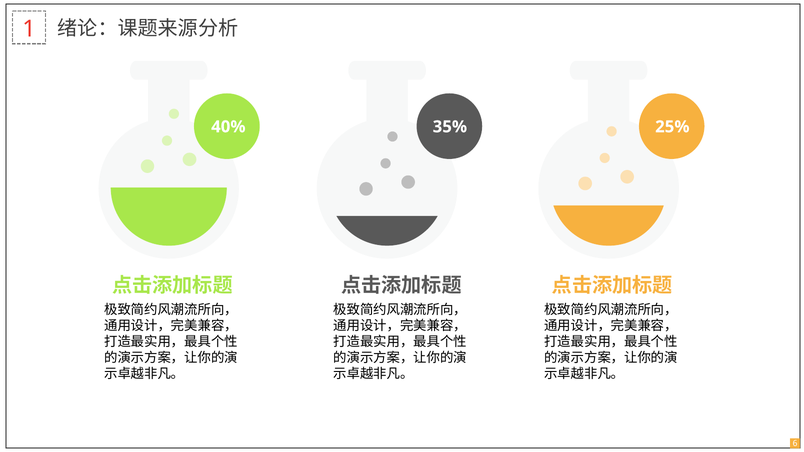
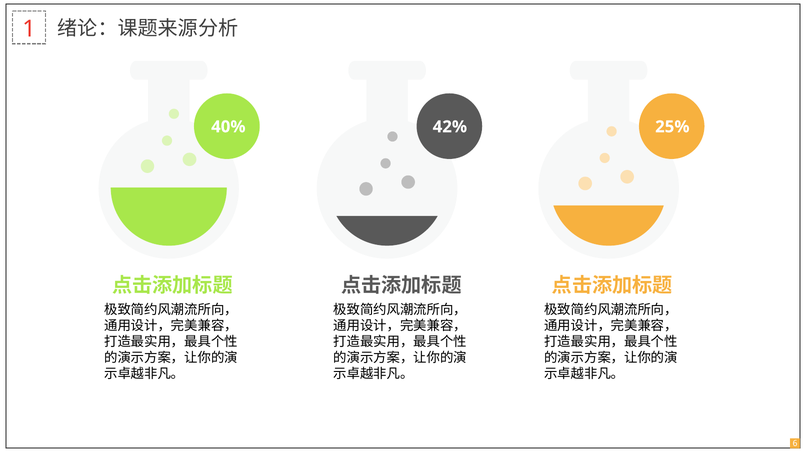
35%: 35% -> 42%
